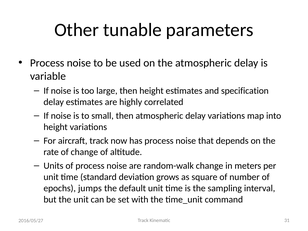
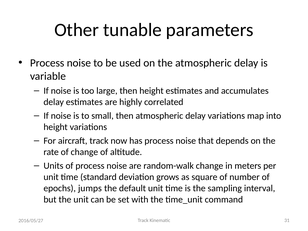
specification: specification -> accumulates
